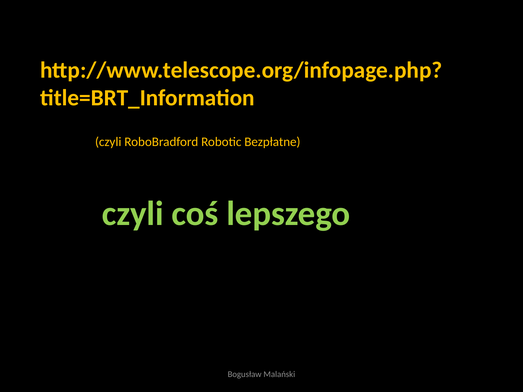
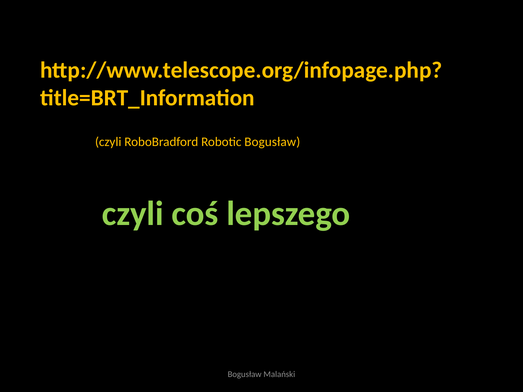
Robotic Bezpłatne: Bezpłatne -> Bogusław
